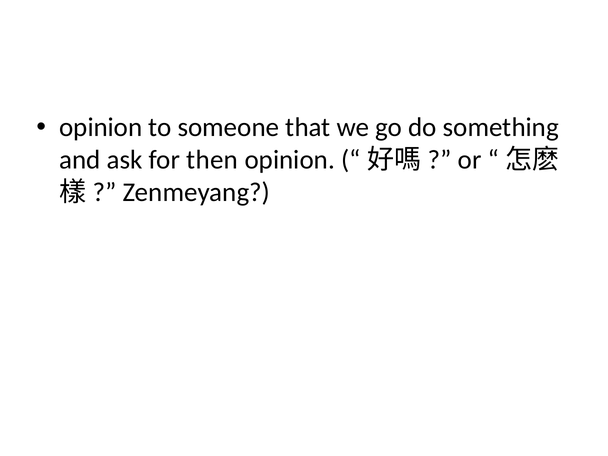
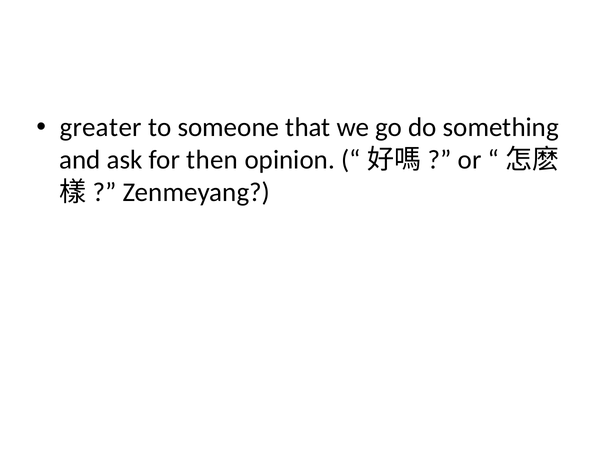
opinion at (101, 128): opinion -> greater
